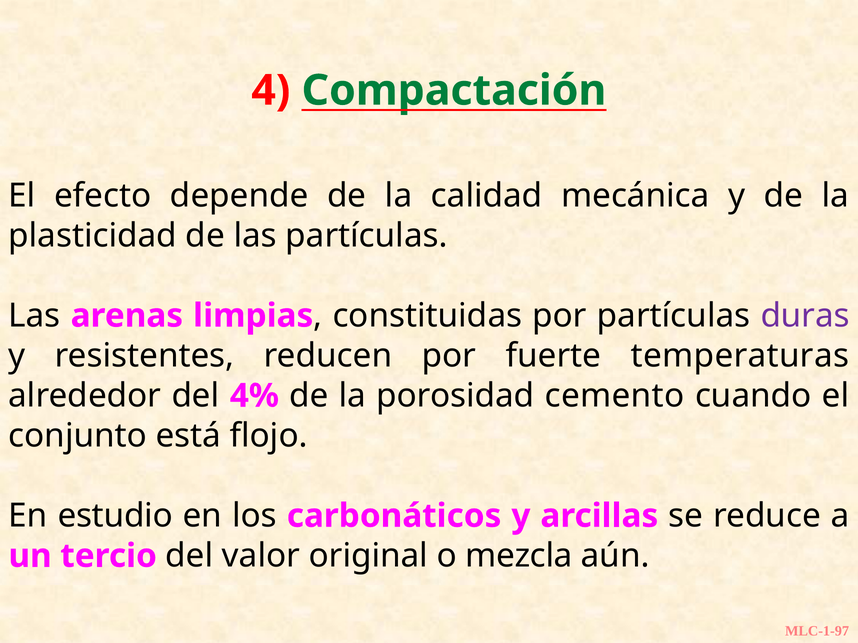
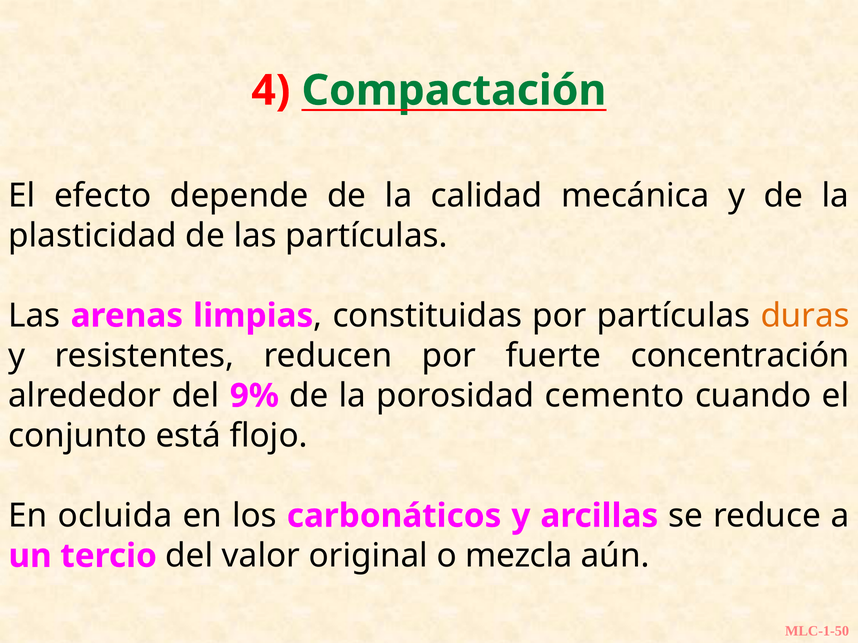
duras colour: purple -> orange
temperaturas: temperaturas -> concentración
4%: 4% -> 9%
estudio: estudio -> ocluida
MLC-1-97: MLC-1-97 -> MLC-1-50
